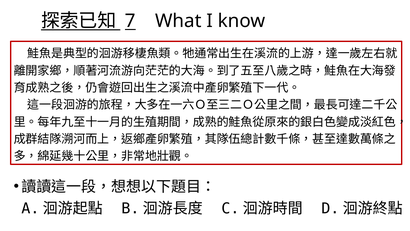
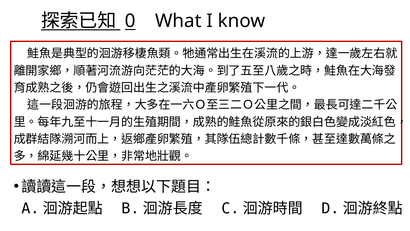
7: 7 -> 0
